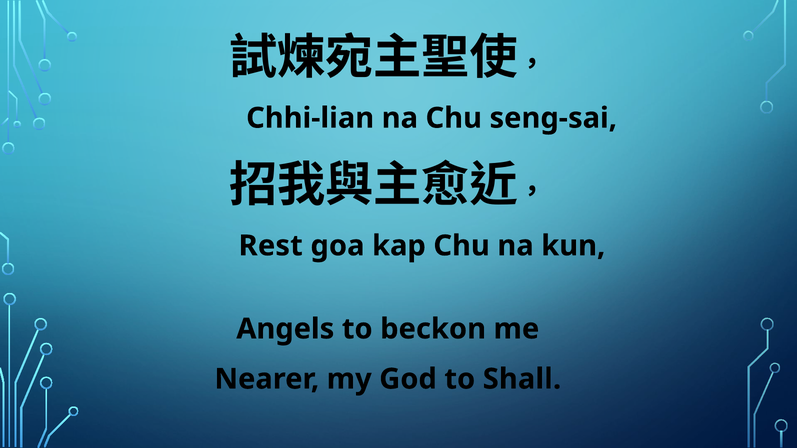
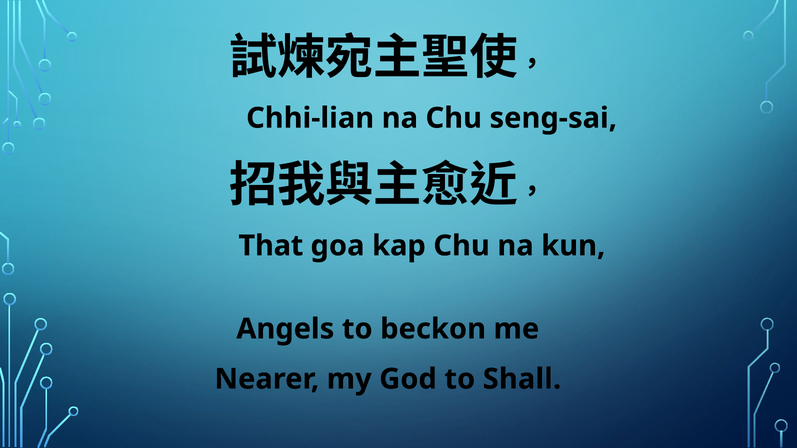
Rest: Rest -> That
